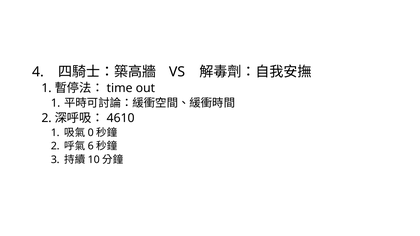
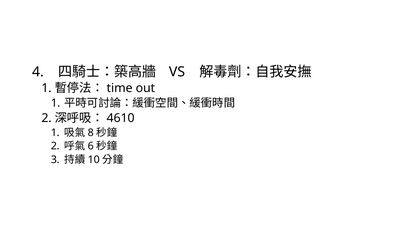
0: 0 -> 8
